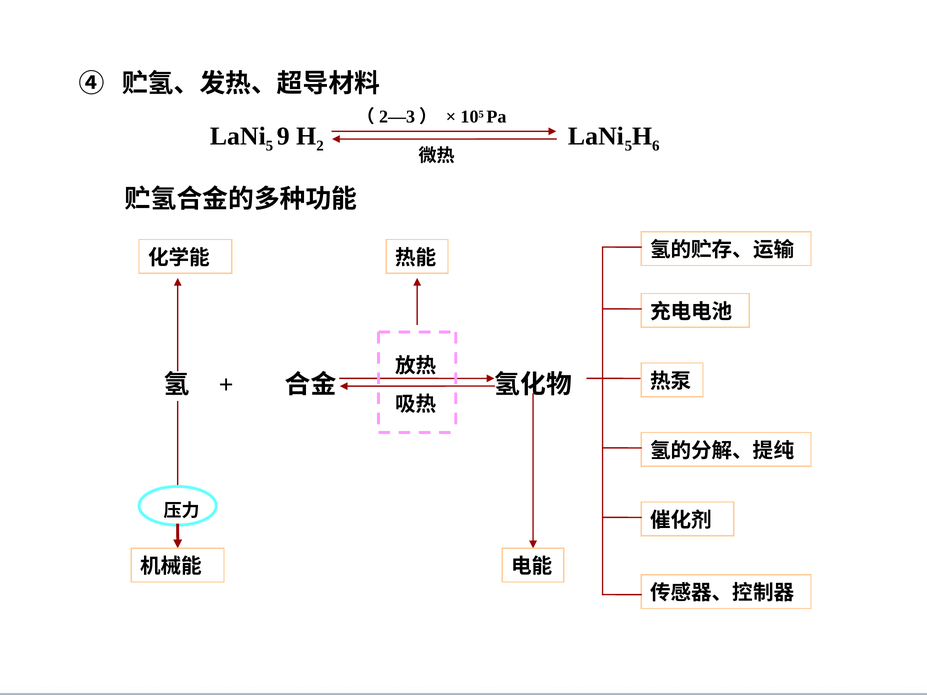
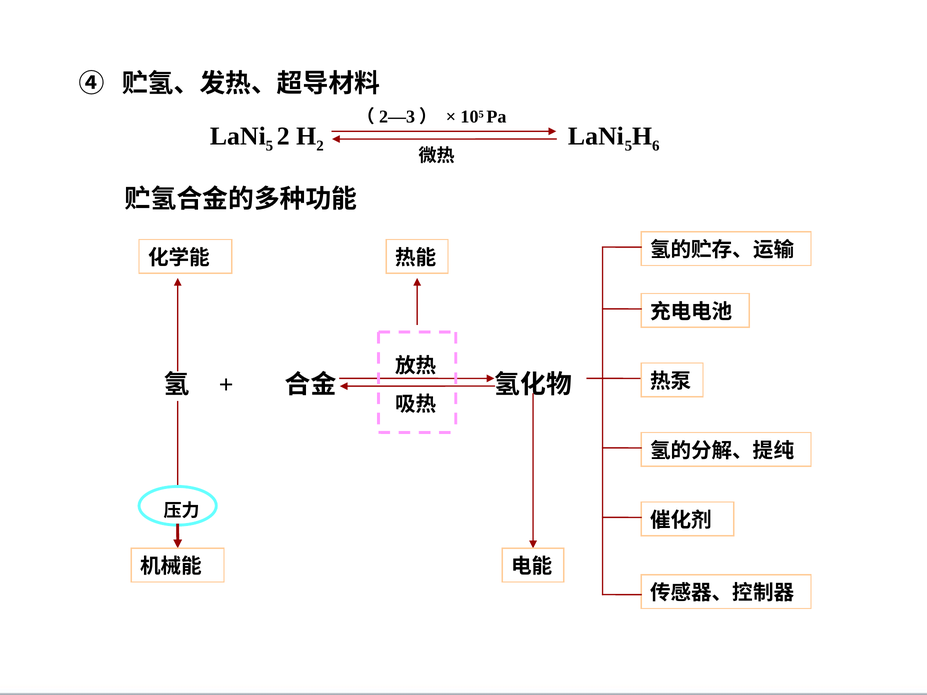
9 at (283, 136): 9 -> 2
